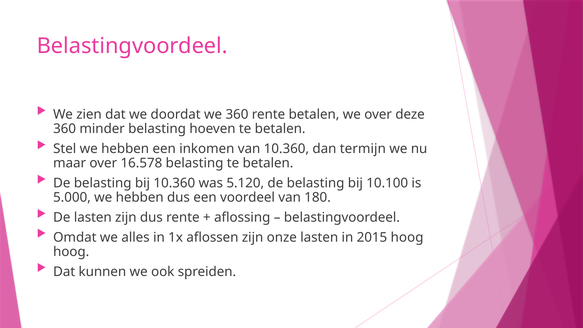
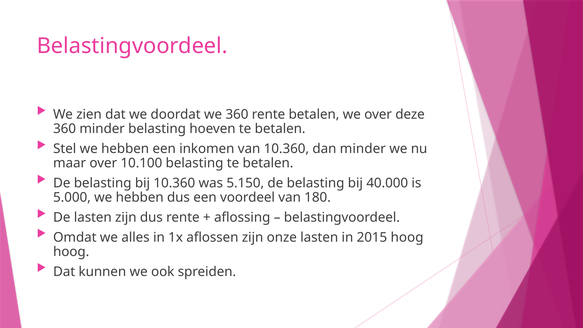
dan termijn: termijn -> minder
16.578: 16.578 -> 10.100
5.120: 5.120 -> 5.150
10.100: 10.100 -> 40.000
